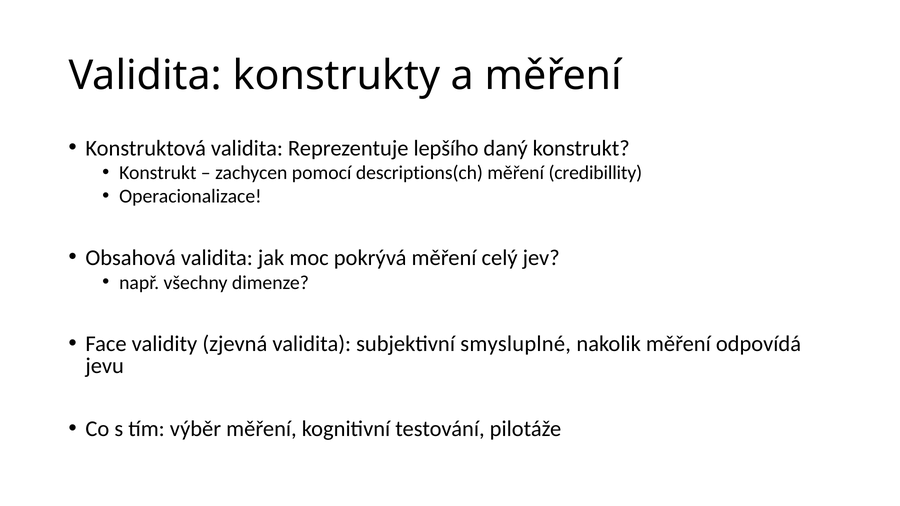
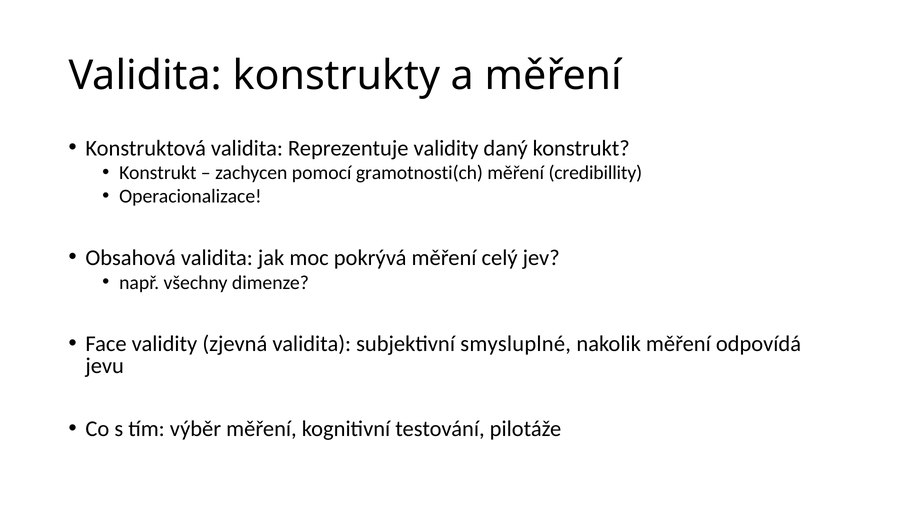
Reprezentuje lepšího: lepšího -> validity
descriptions(ch: descriptions(ch -> gramotnosti(ch
